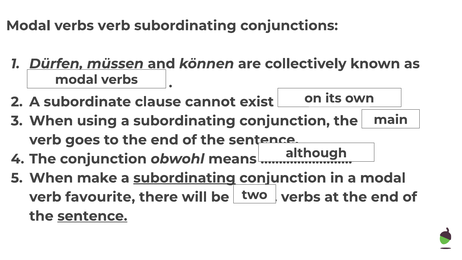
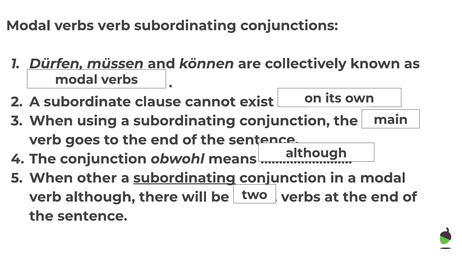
make: make -> other
verb favourite: favourite -> although
sentence at (92, 216) underline: present -> none
